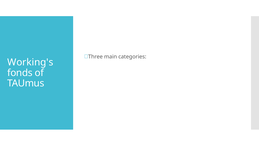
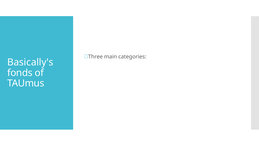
Working's: Working's -> Basically's
